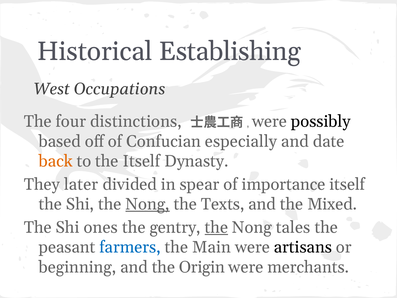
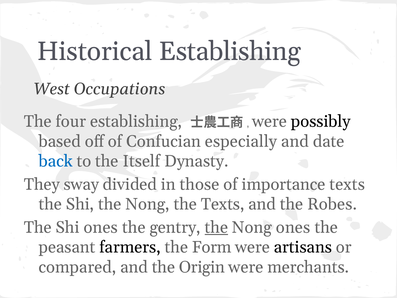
four distinctions: distinctions -> establishing
back colour: orange -> blue
later: later -> sway
spear: spear -> those
importance itself: itself -> texts
Nong at (148, 204) underline: present -> none
Mixed: Mixed -> Robes
Nong tales: tales -> ones
farmers colour: blue -> black
Main: Main -> Form
beginning: beginning -> compared
